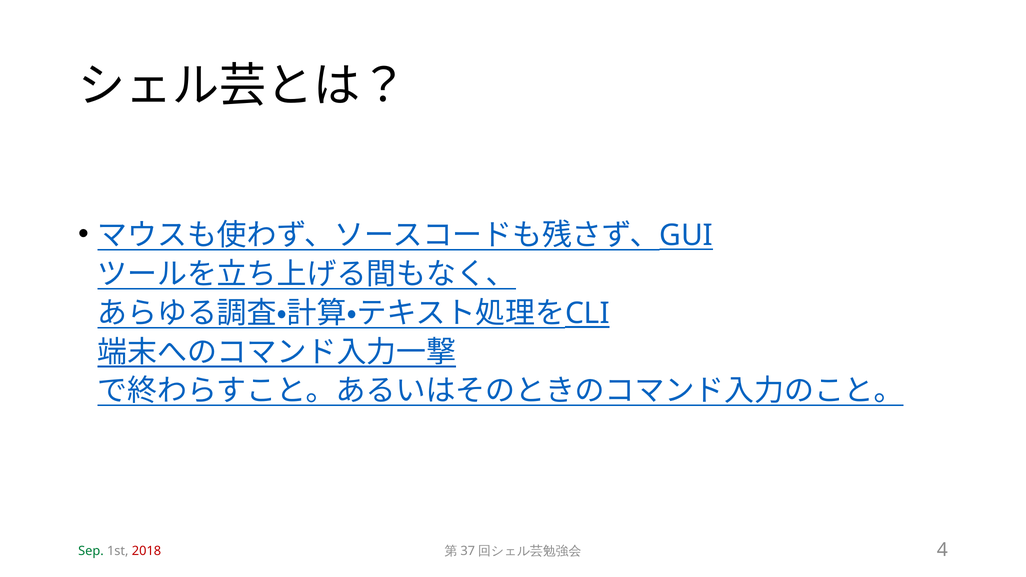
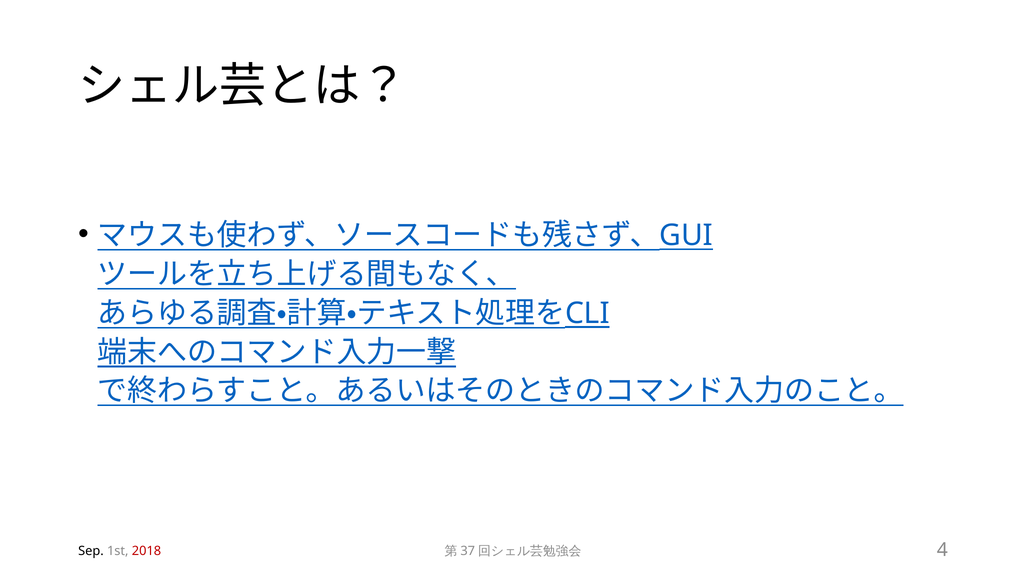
Sep colour: green -> black
